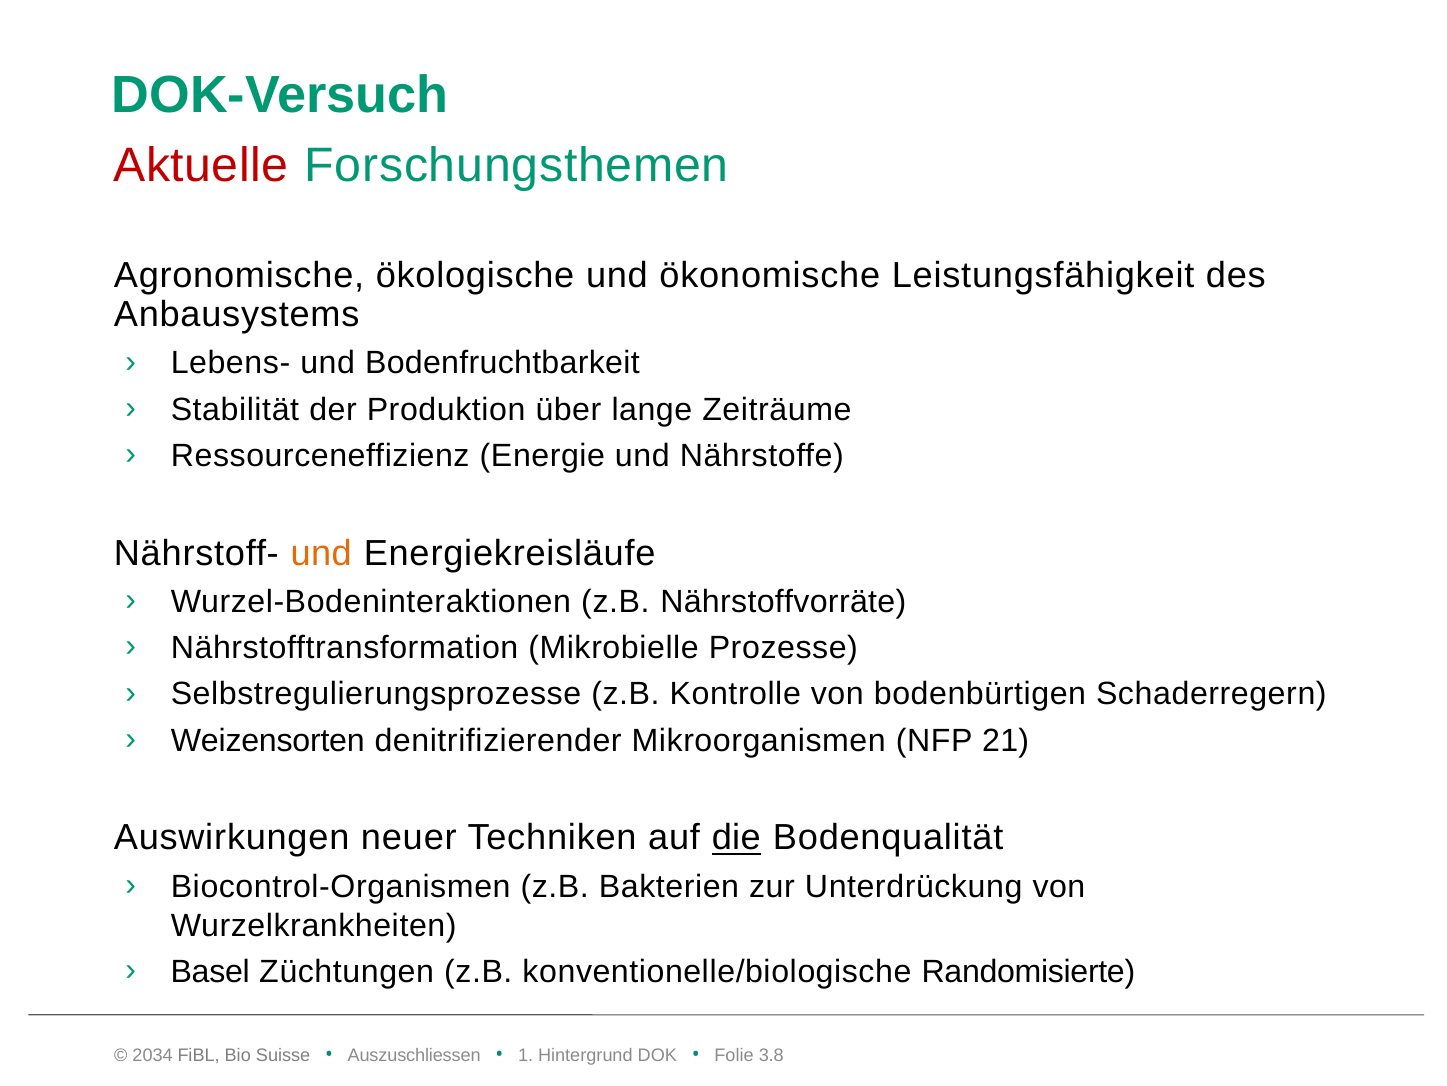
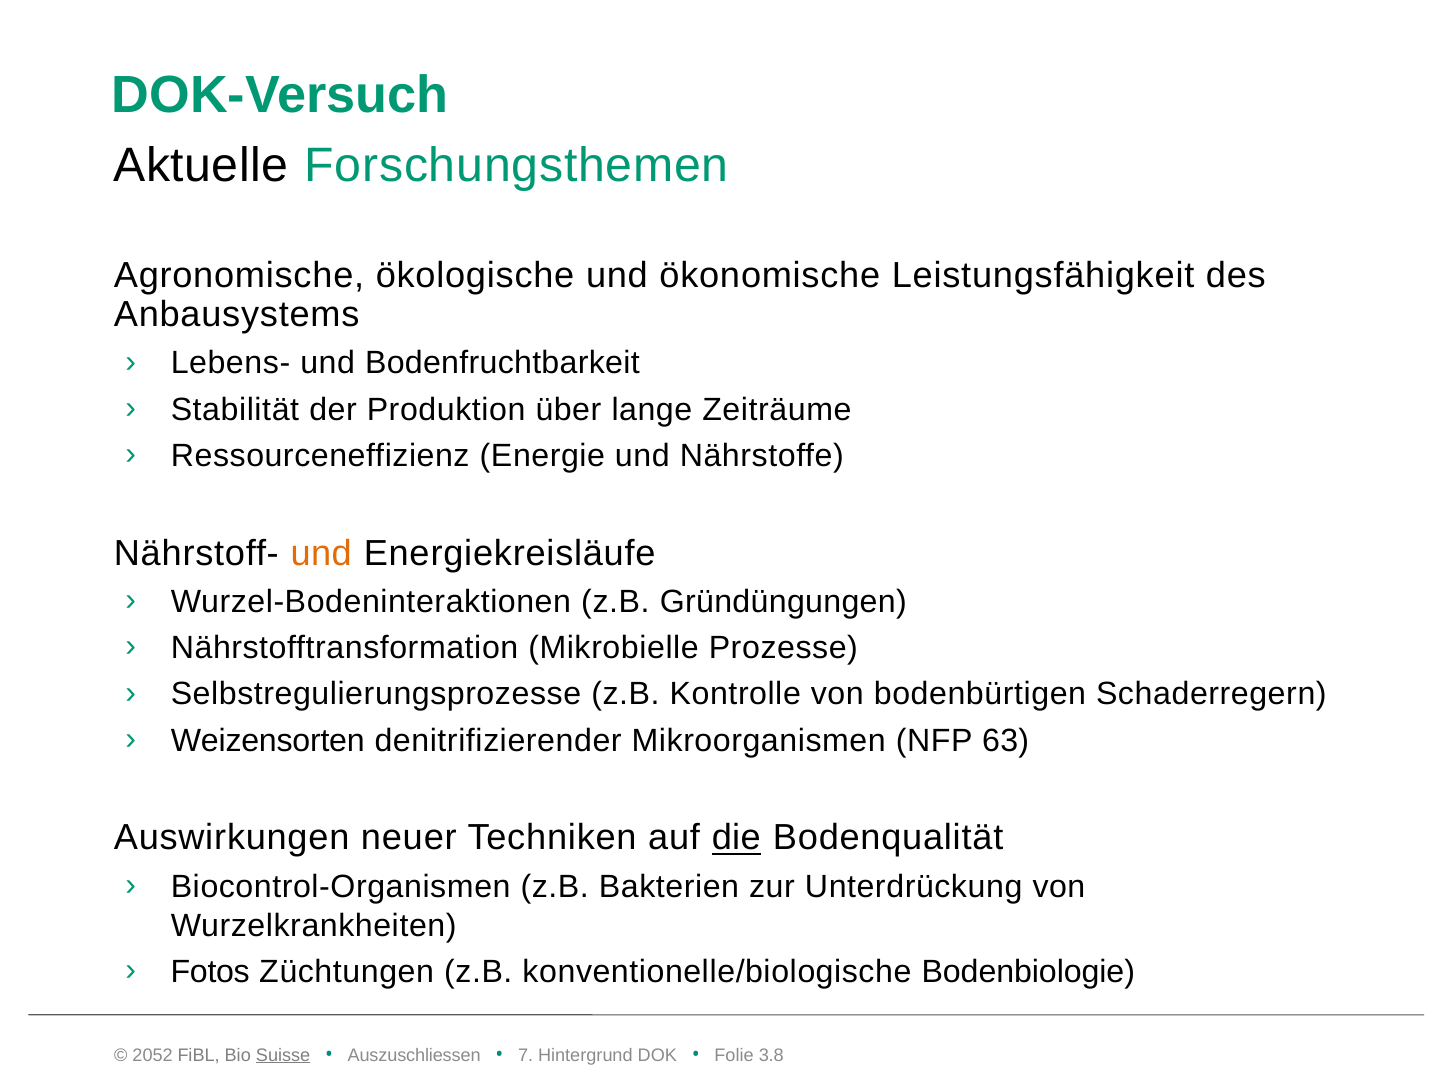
Aktuelle colour: red -> black
Nährstoffvorräte: Nährstoffvorräte -> Gründüngungen
21: 21 -> 63
Basel: Basel -> Fotos
Randomisierte: Randomisierte -> Bodenbiologie
2034: 2034 -> 2052
Suisse underline: none -> present
1: 1 -> 7
